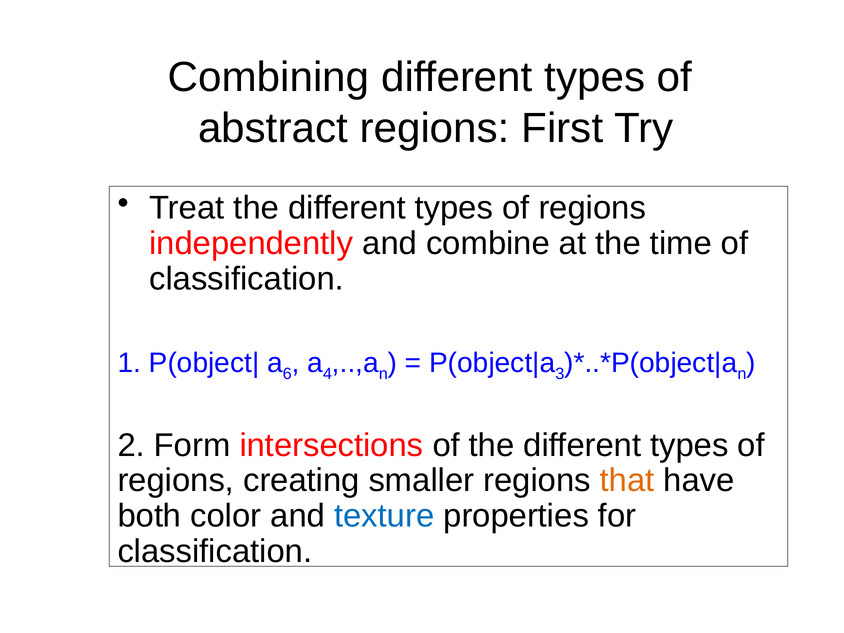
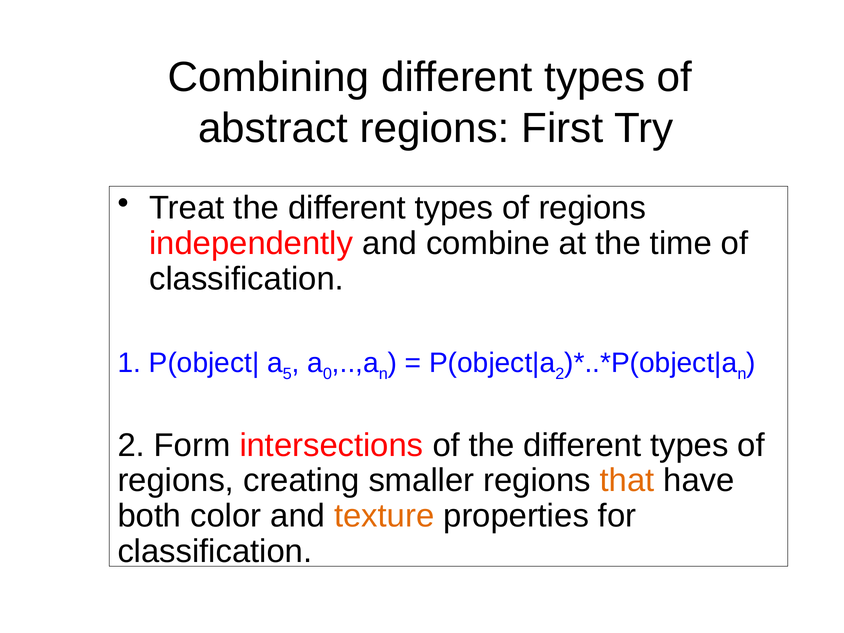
6: 6 -> 5
4: 4 -> 0
3 at (560, 374): 3 -> 2
texture colour: blue -> orange
